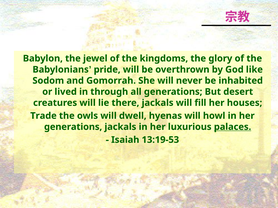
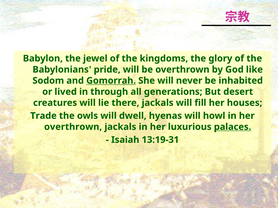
Gomorrah underline: none -> present
generations at (73, 127): generations -> overthrown
13:19-53: 13:19-53 -> 13:19-31
